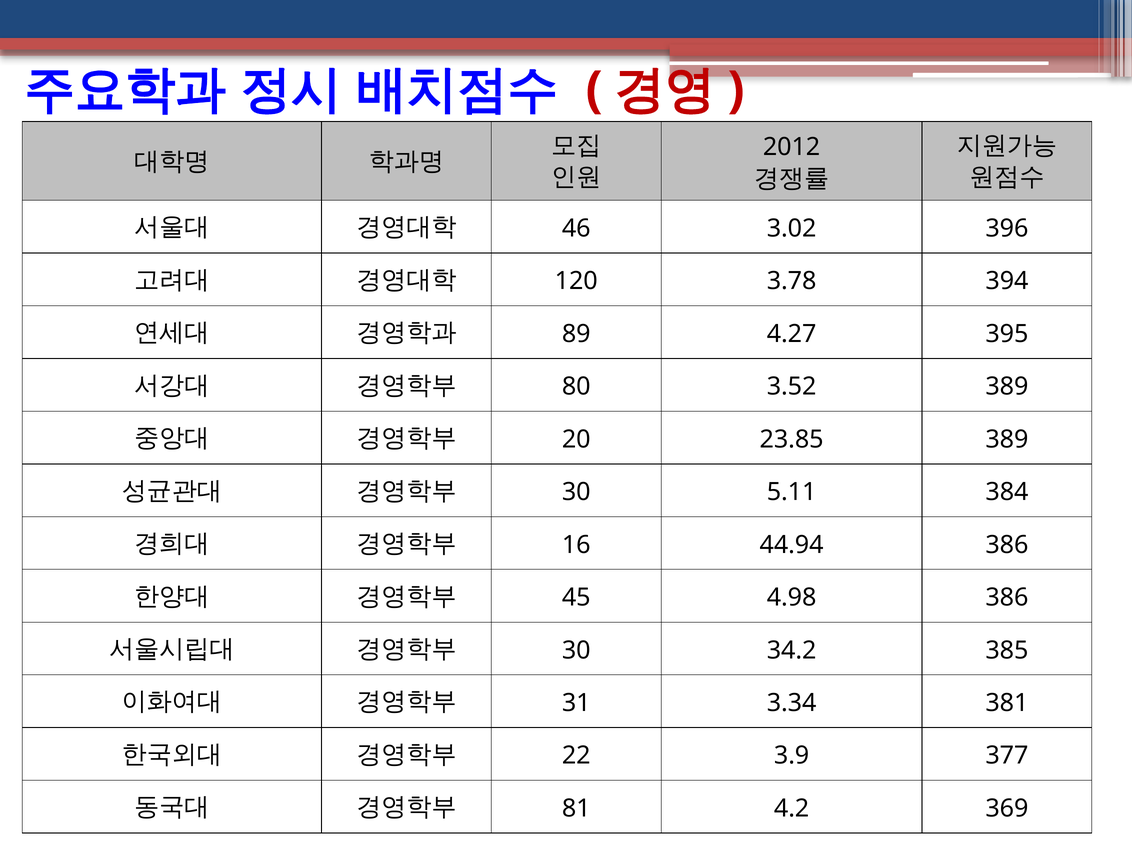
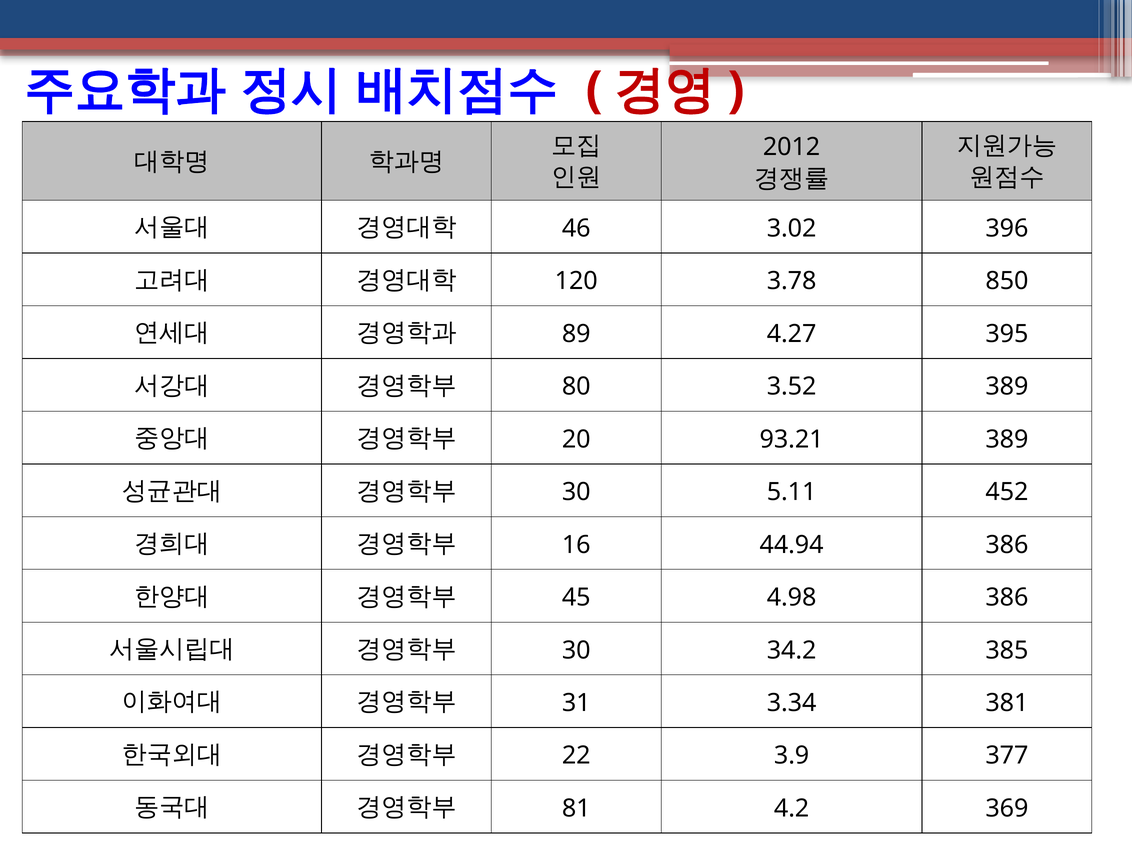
394: 394 -> 850
23.85: 23.85 -> 93.21
384: 384 -> 452
